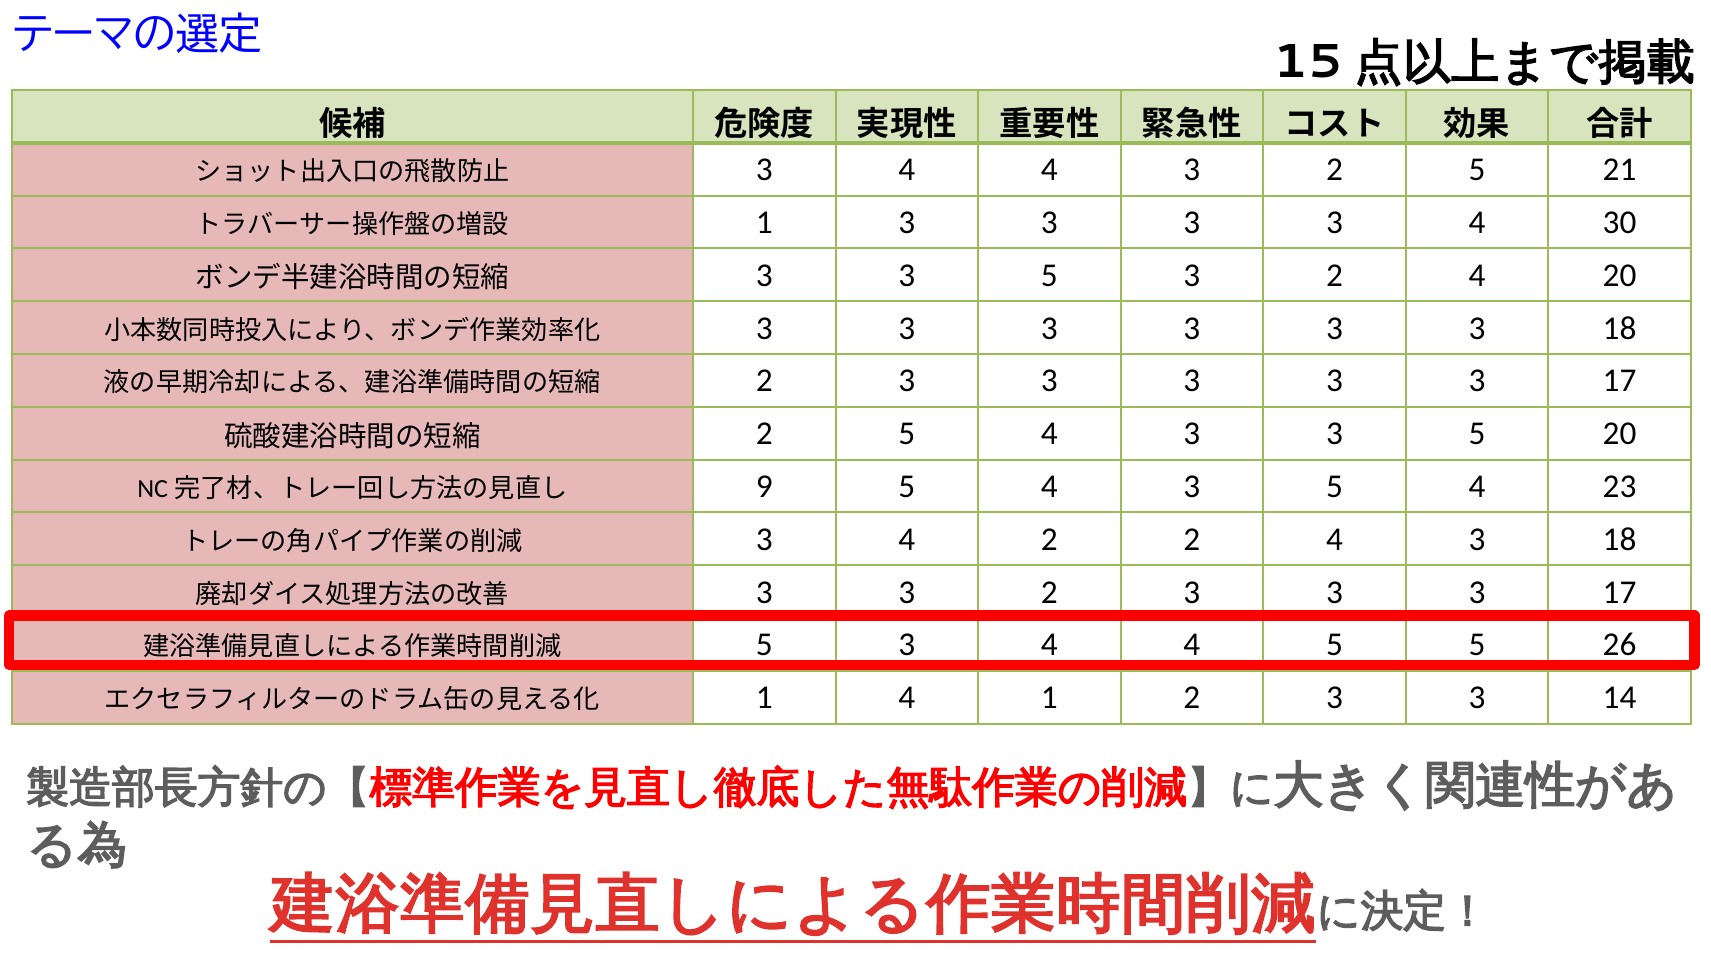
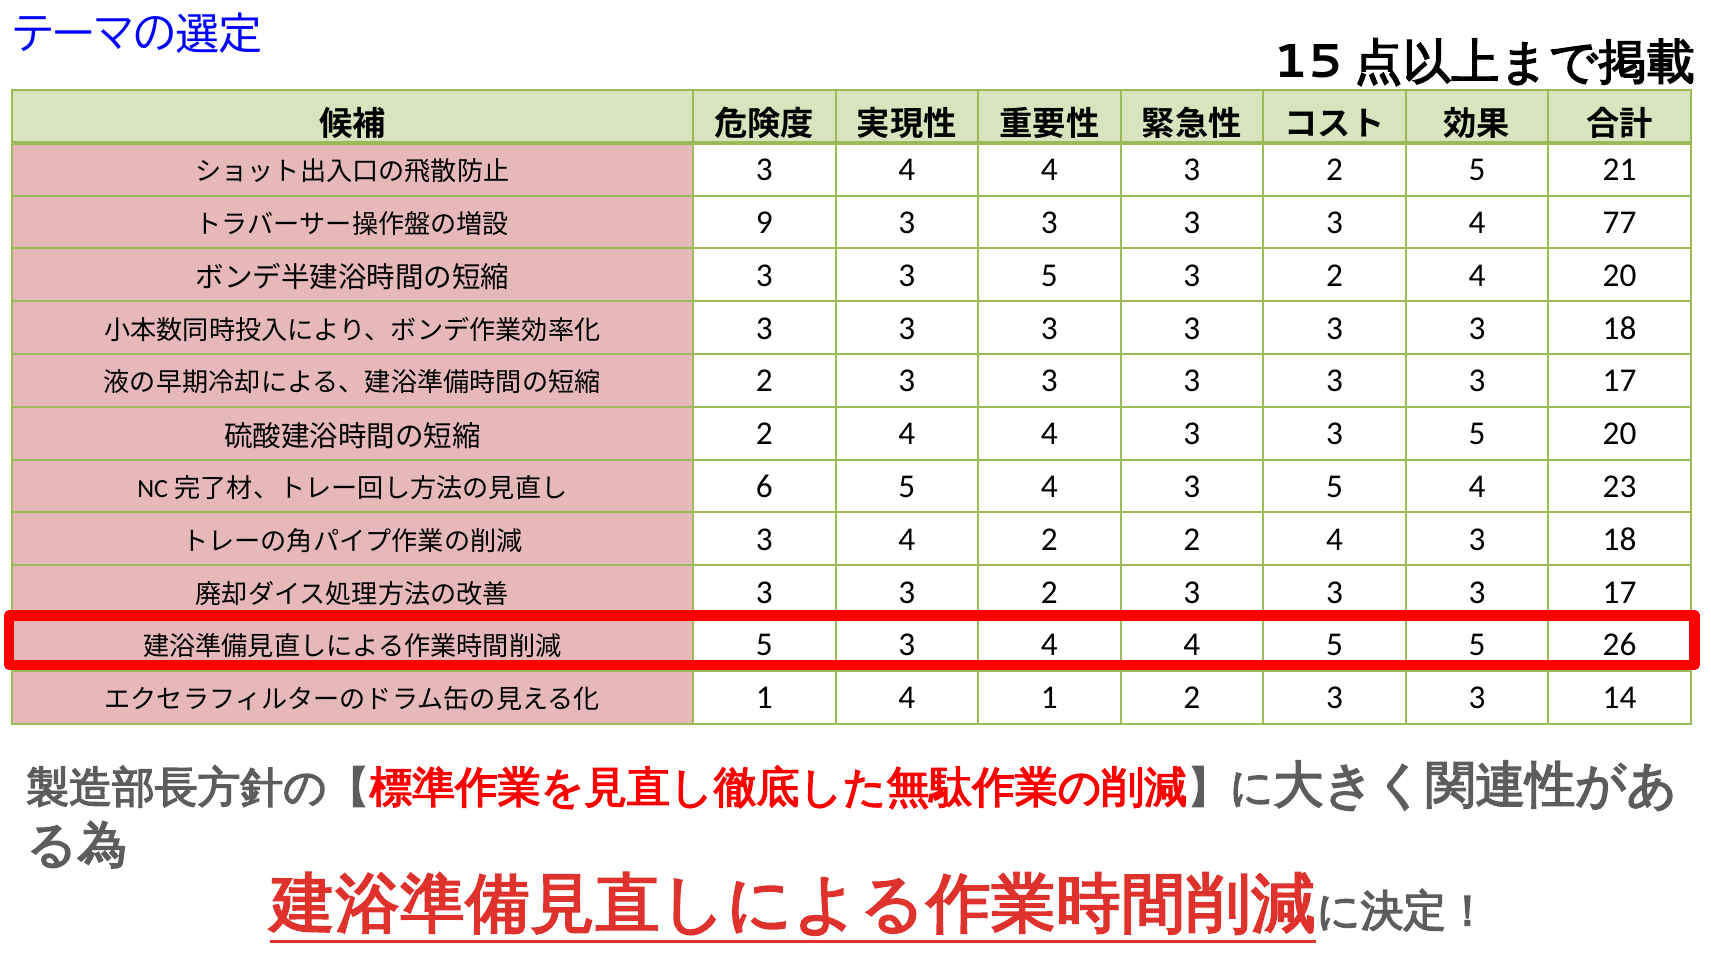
1 at (764, 223): 1 -> 9
30: 30 -> 77
5 at (907, 434): 5 -> 4
9: 9 -> 6
